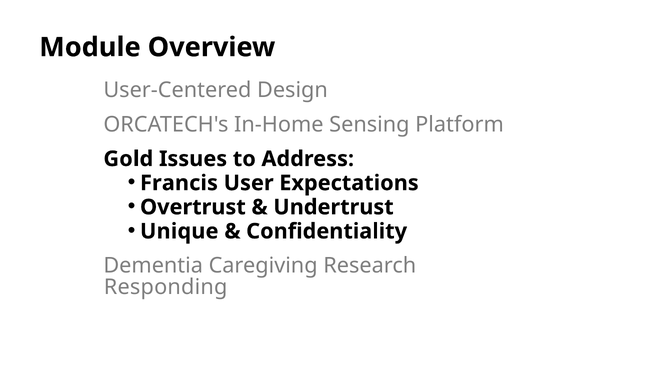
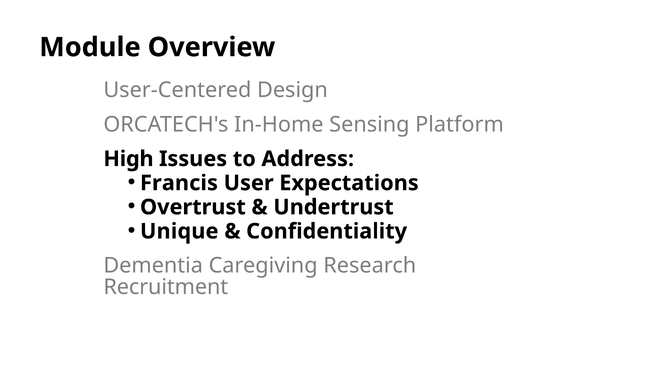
Gold: Gold -> High
Responding: Responding -> Recruitment
